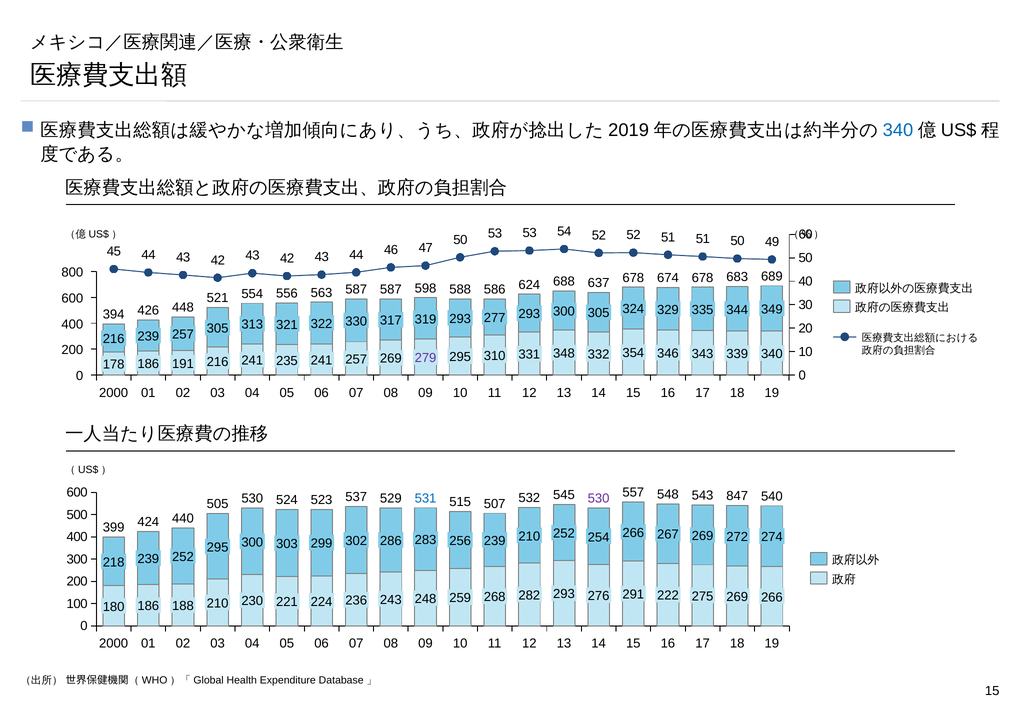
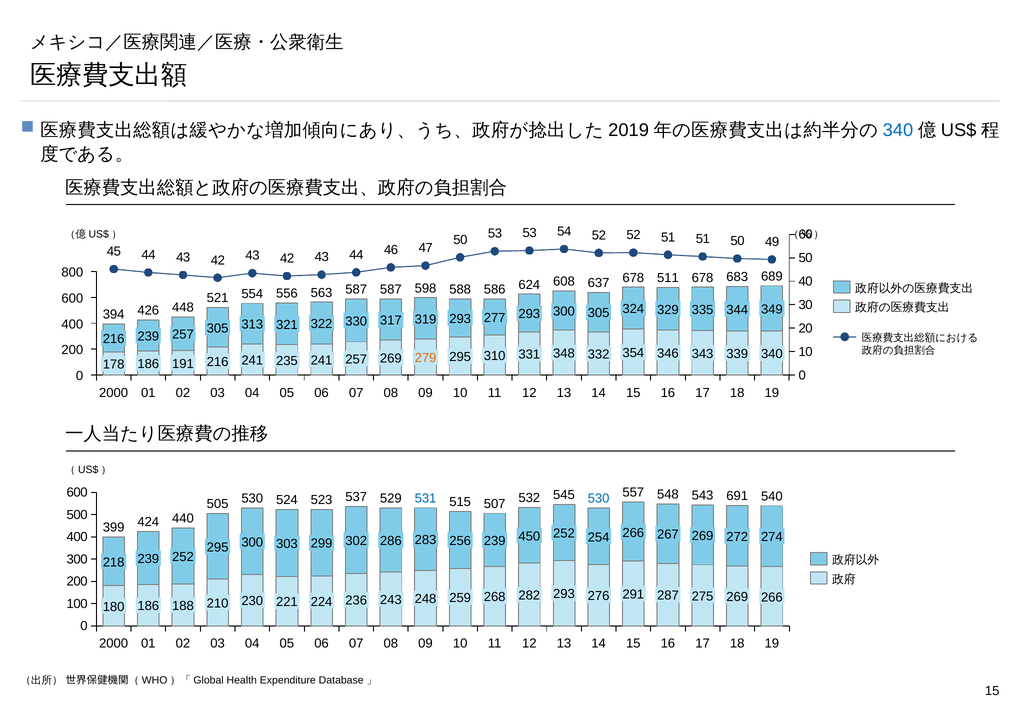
688: 688 -> 608
674: 674 -> 511
279 colour: purple -> orange
530 at (599, 499) colour: purple -> blue
847: 847 -> 691
283 210: 210 -> 450
222: 222 -> 287
